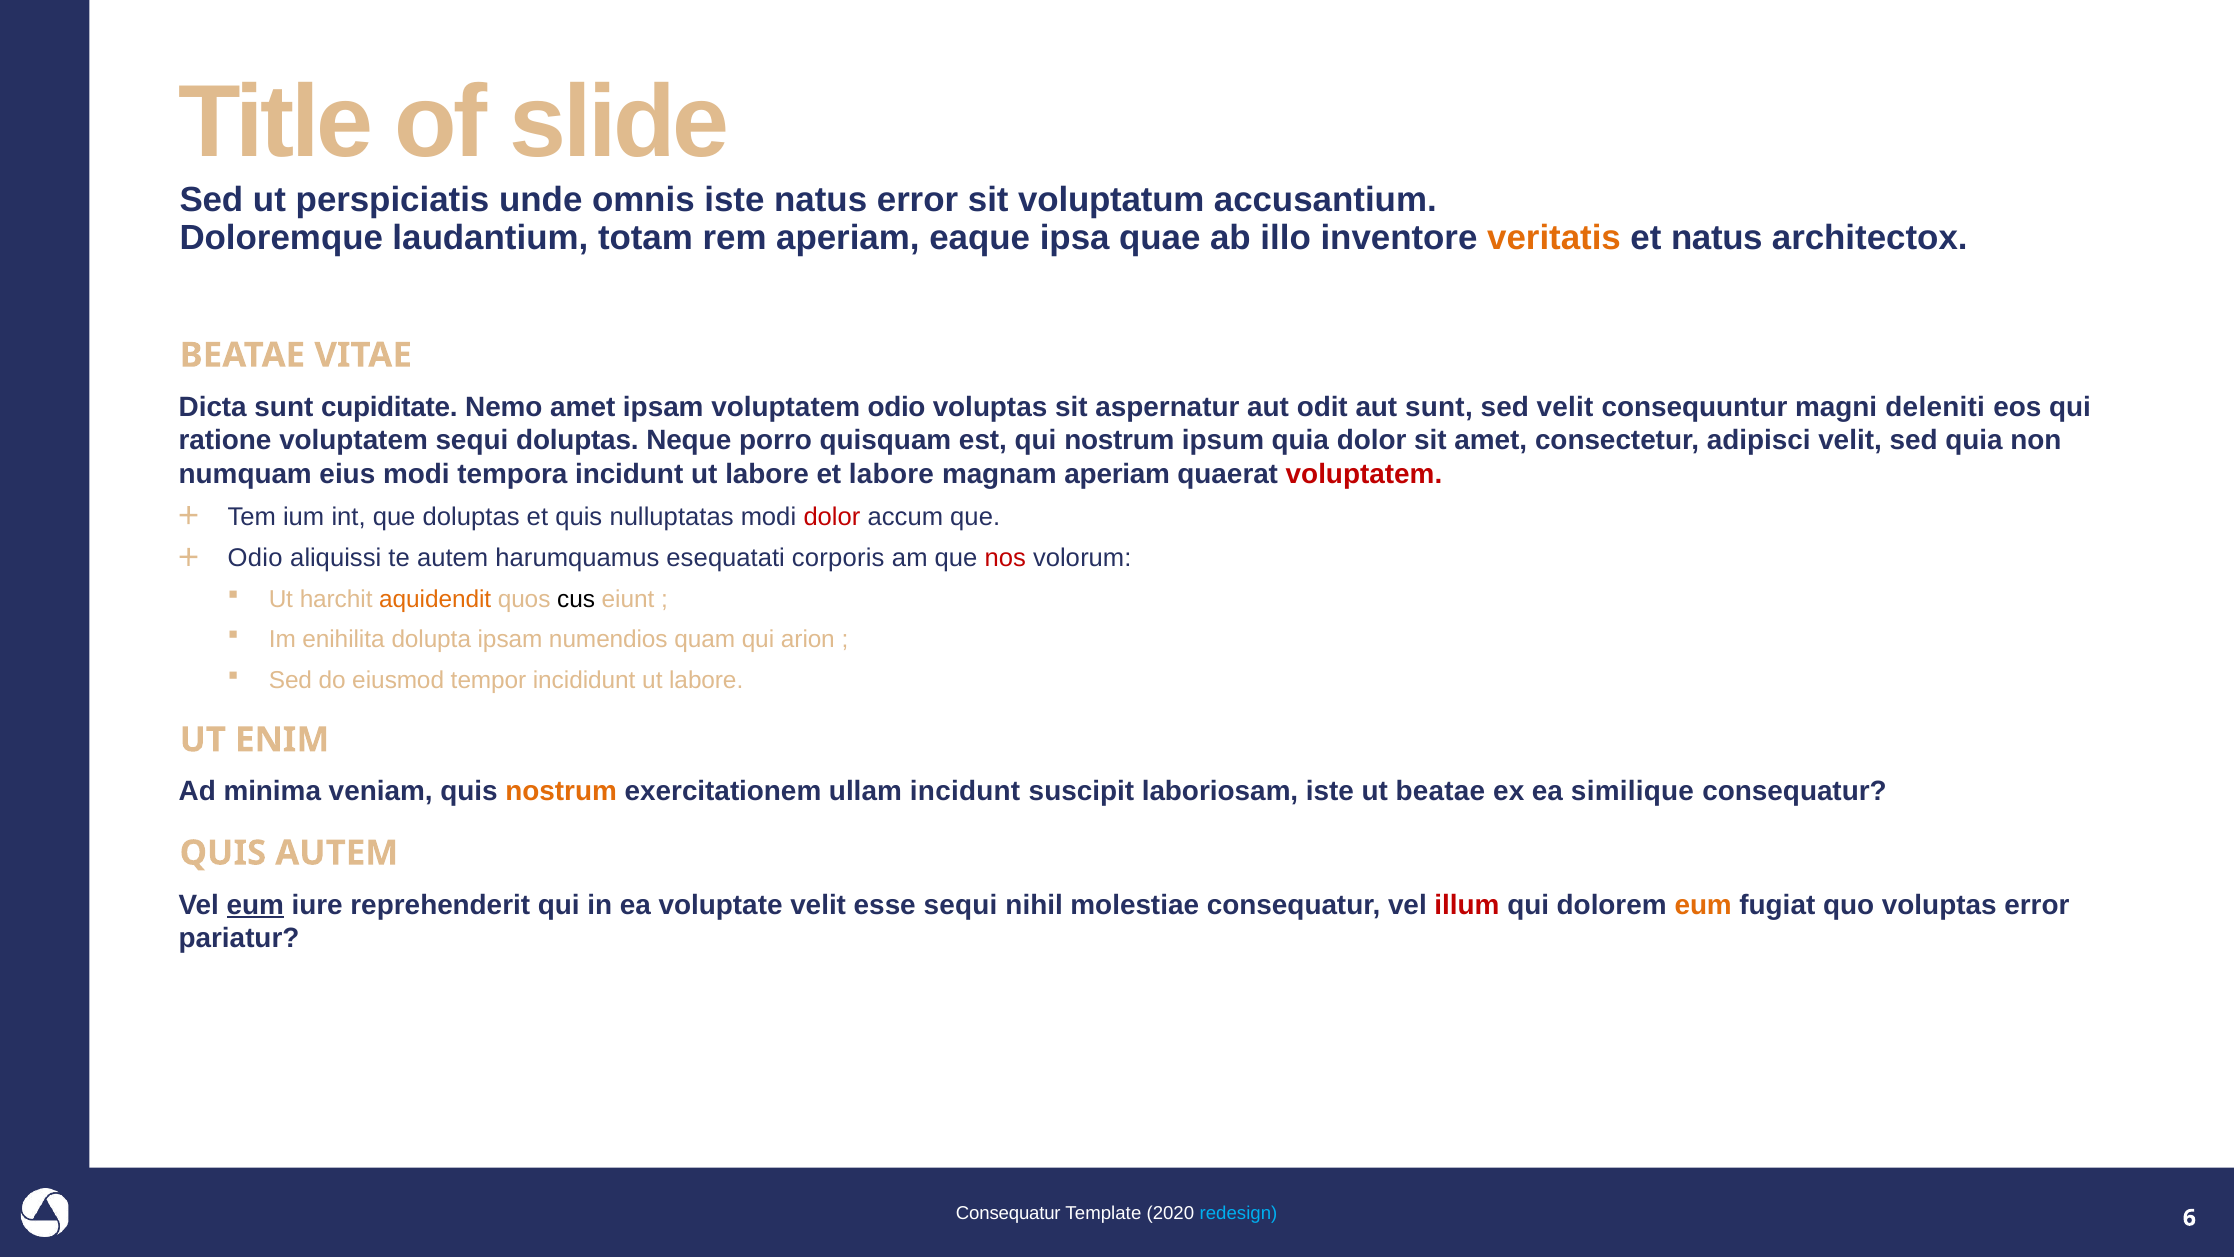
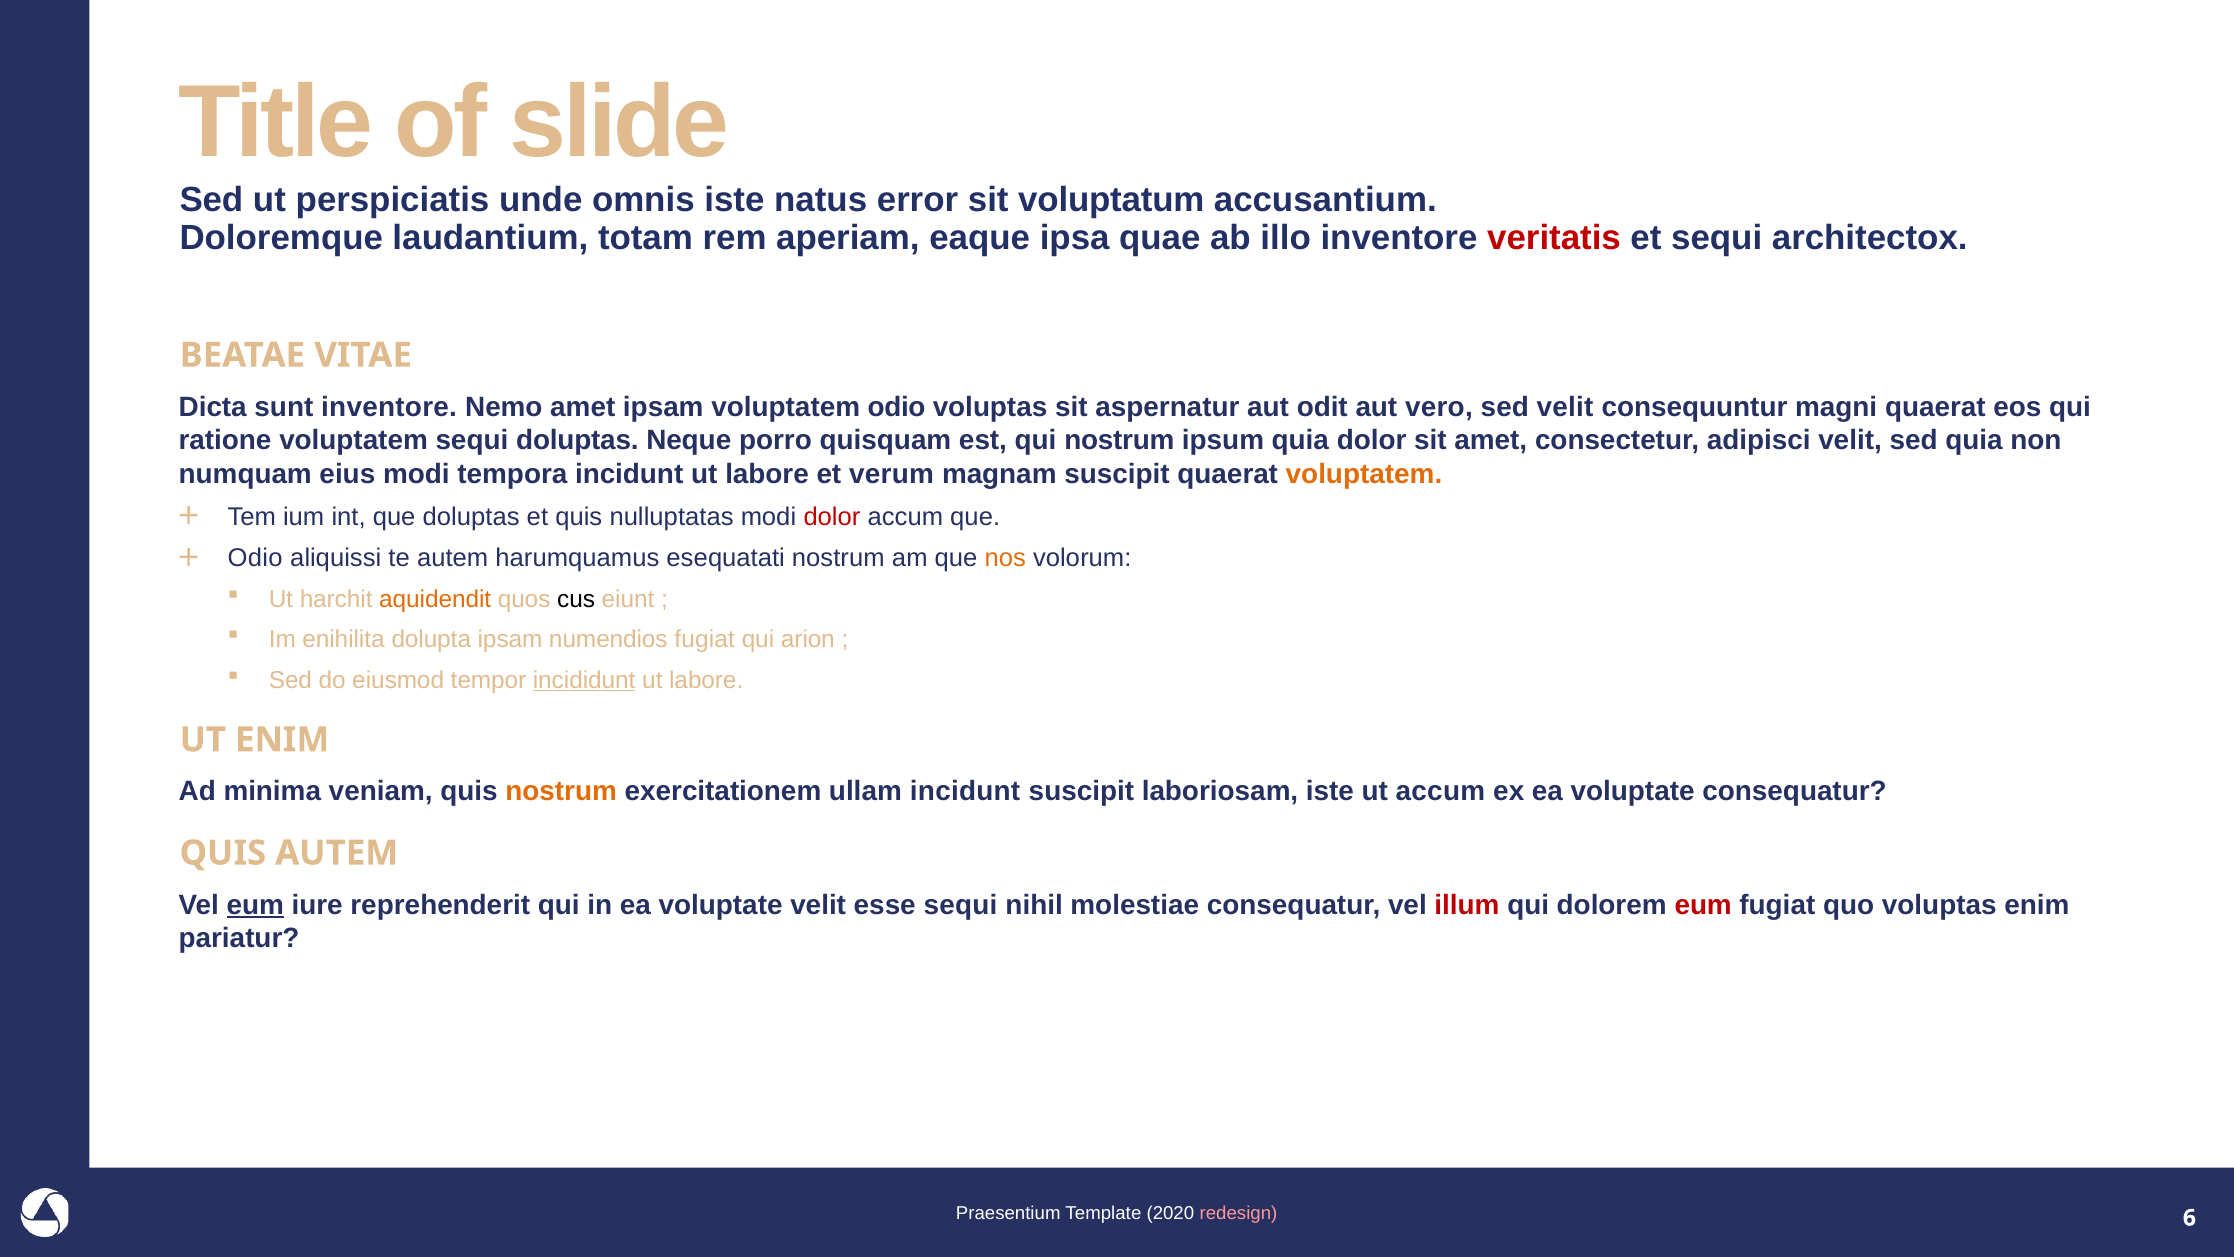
veritatis colour: orange -> red
et natus: natus -> sequi
sunt cupiditate: cupiditate -> inventore
aut sunt: sunt -> vero
magni deleniti: deleniti -> quaerat
et labore: labore -> verum
magnam aperiam: aperiam -> suscipit
voluptatem at (1364, 474) colour: red -> orange
esequatati corporis: corporis -> nostrum
nos colour: red -> orange
numendios quam: quam -> fugiat
incididunt underline: none -> present
ut beatae: beatae -> accum
ex ea similique: similique -> voluptate
eum at (1703, 905) colour: orange -> red
voluptas error: error -> enim
Consequatur at (1008, 1213): Consequatur -> Praesentium
redesign colour: light blue -> pink
